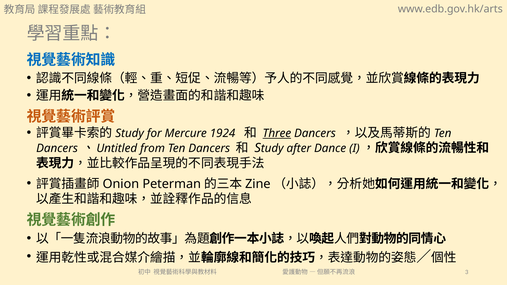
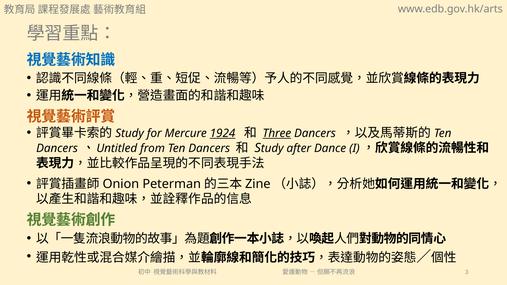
1924 underline: none -> present
